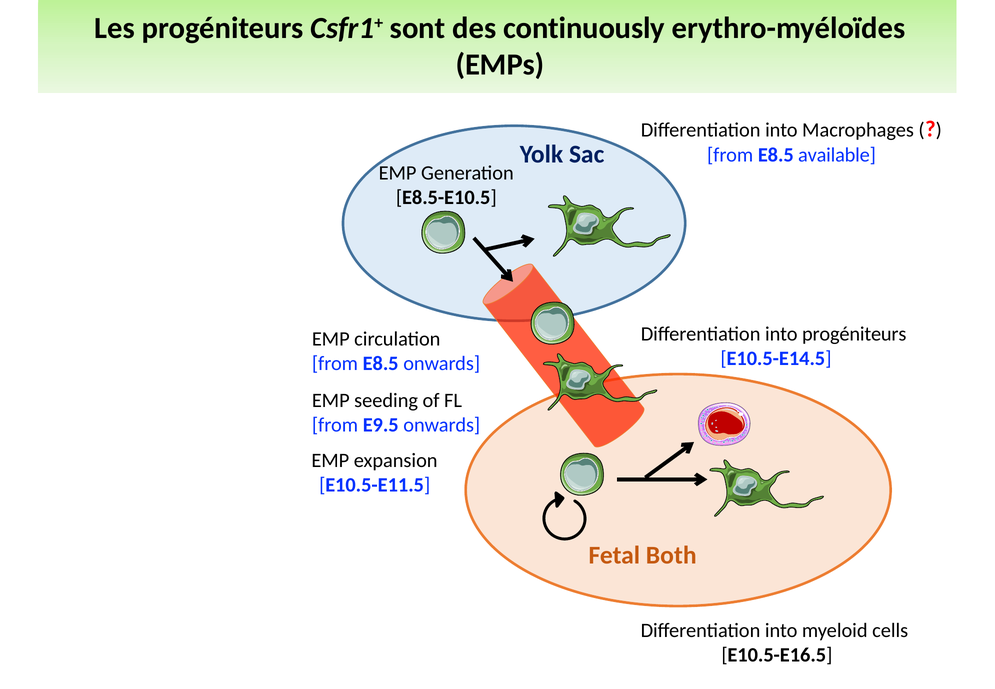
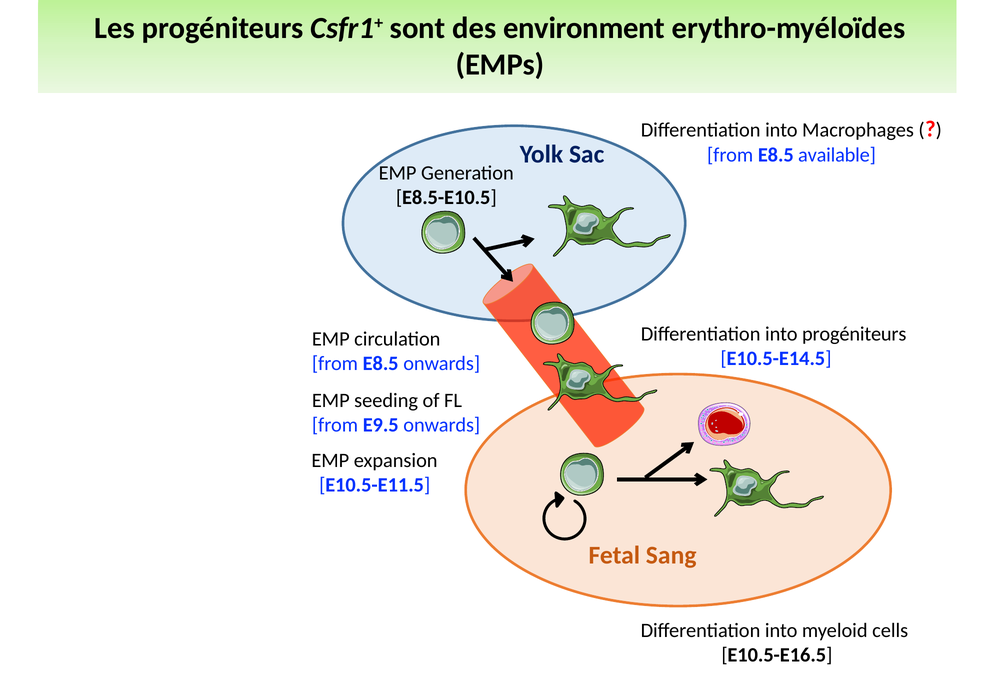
continuously: continuously -> environment
Both: Both -> Sang
